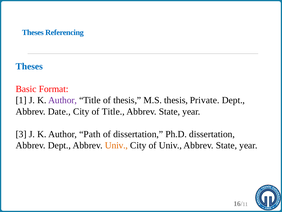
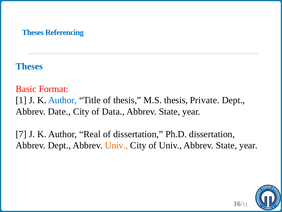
Author at (63, 100) colour: purple -> blue
of Title: Title -> Data
3: 3 -> 7
Path: Path -> Real
